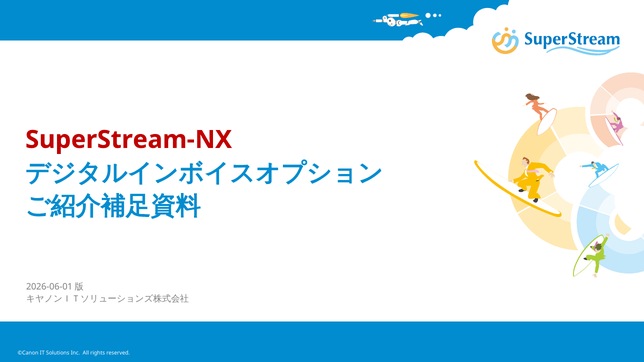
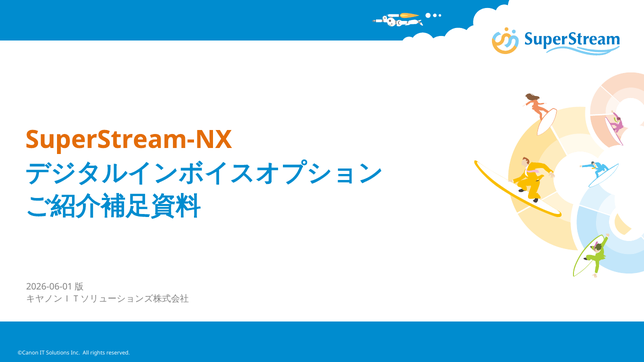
SuperStream-NX colour: red -> orange
